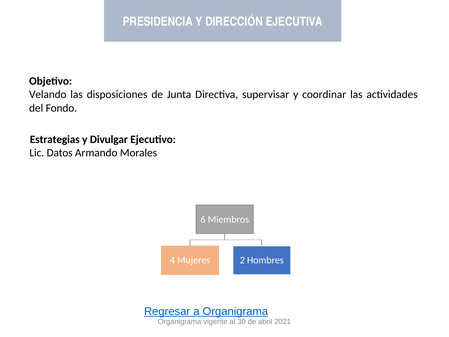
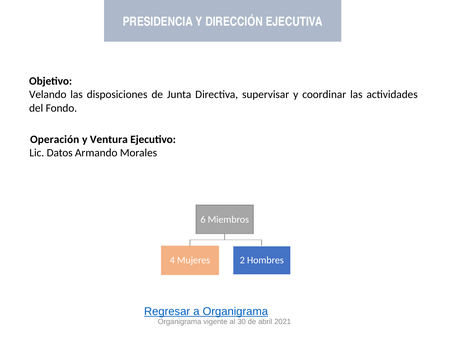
Estrategias: Estrategias -> Operación
Divulgar: Divulgar -> Ventura
